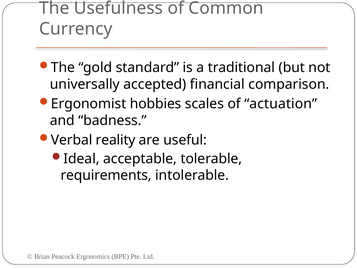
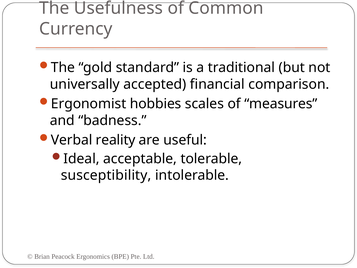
actuation: actuation -> measures
requirements: requirements -> susceptibility
